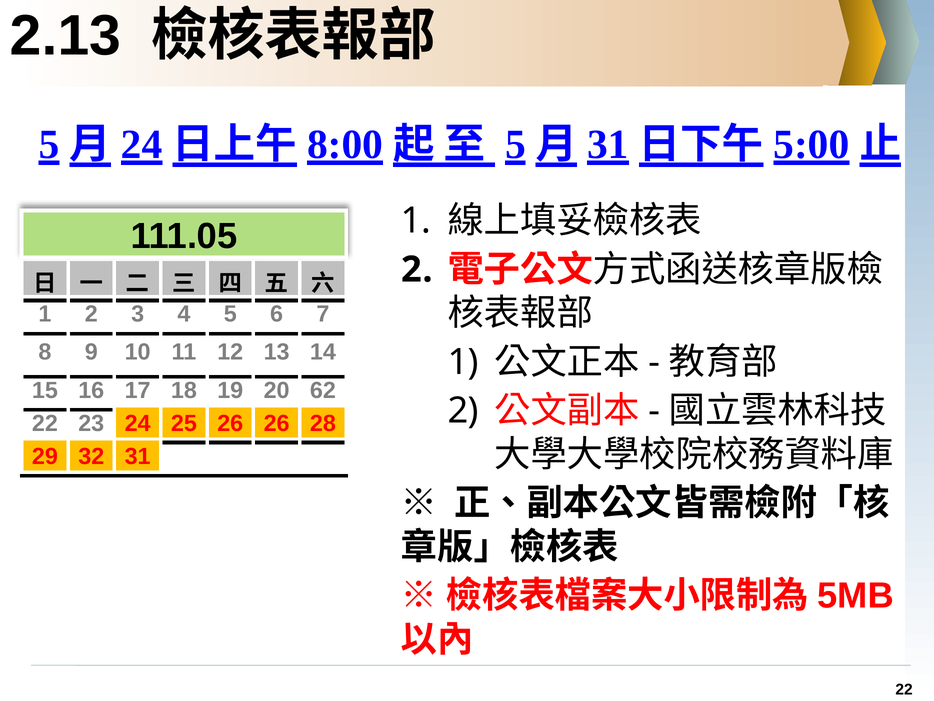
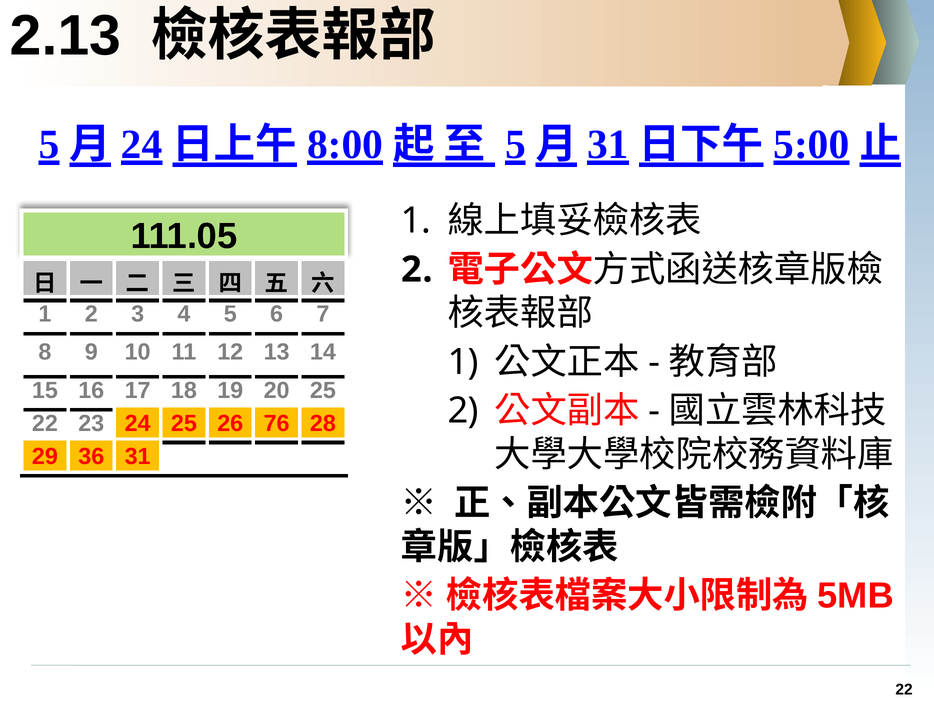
20 62: 62 -> 25
26 26: 26 -> 76
32: 32 -> 36
